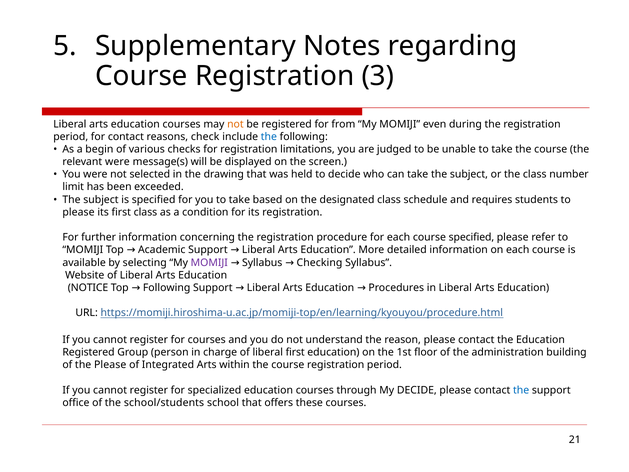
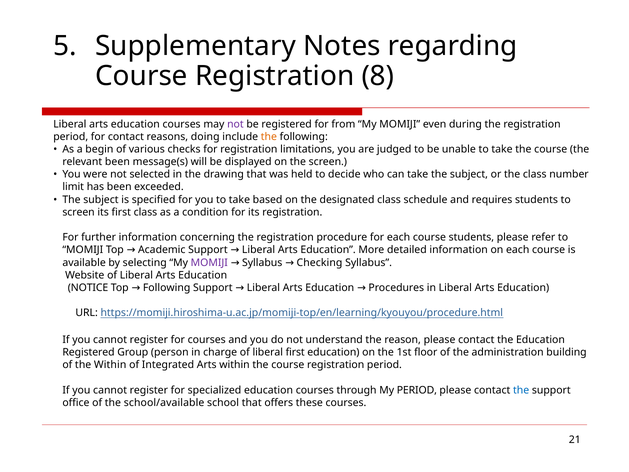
3: 3 -> 8
not at (235, 124) colour: orange -> purple
check: check -> doing
the at (269, 137) colour: blue -> orange
relevant were: were -> been
please at (78, 212): please -> screen
course specified: specified -> students
the Please: Please -> Within
My DECIDE: DECIDE -> PERIOD
school/students: school/students -> school/available
